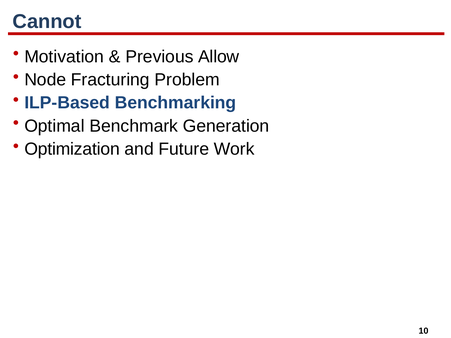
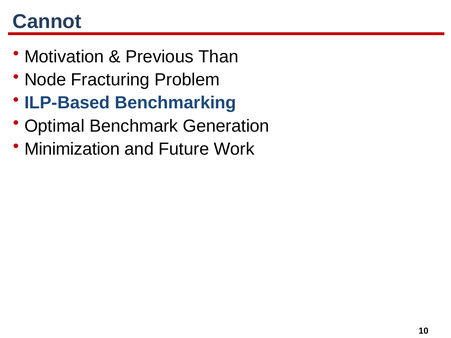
Allow: Allow -> Than
Optimization: Optimization -> Minimization
